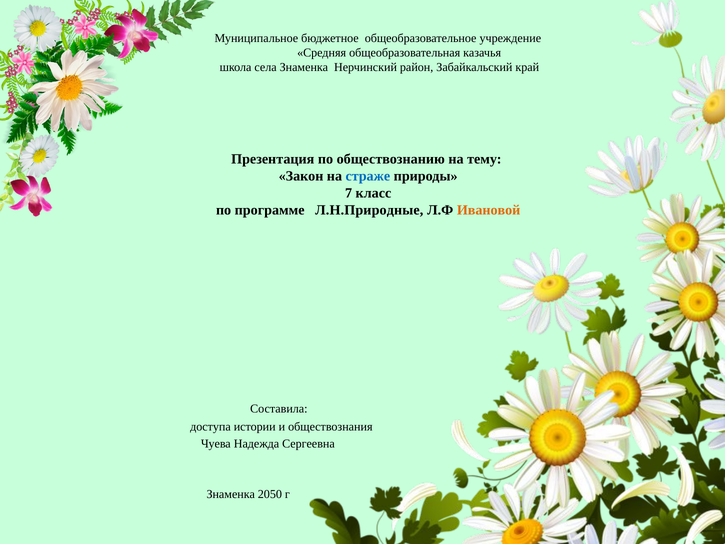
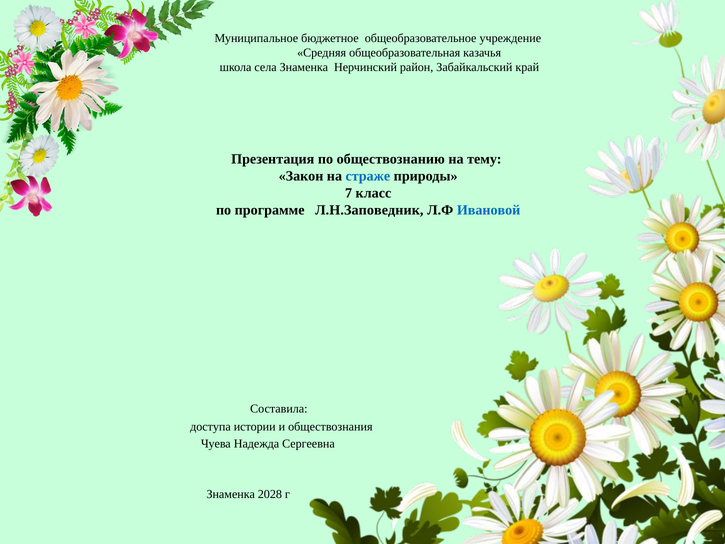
Л.Н.Природные: Л.Н.Природные -> Л.Н.Заповедник
Ивановой colour: orange -> blue
2050: 2050 -> 2028
